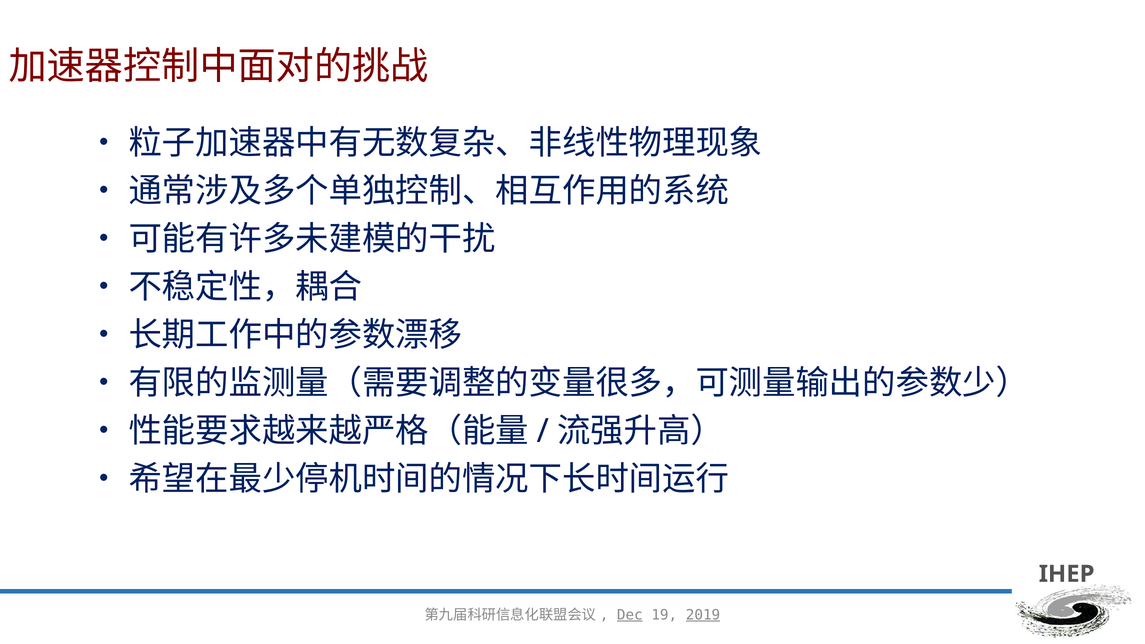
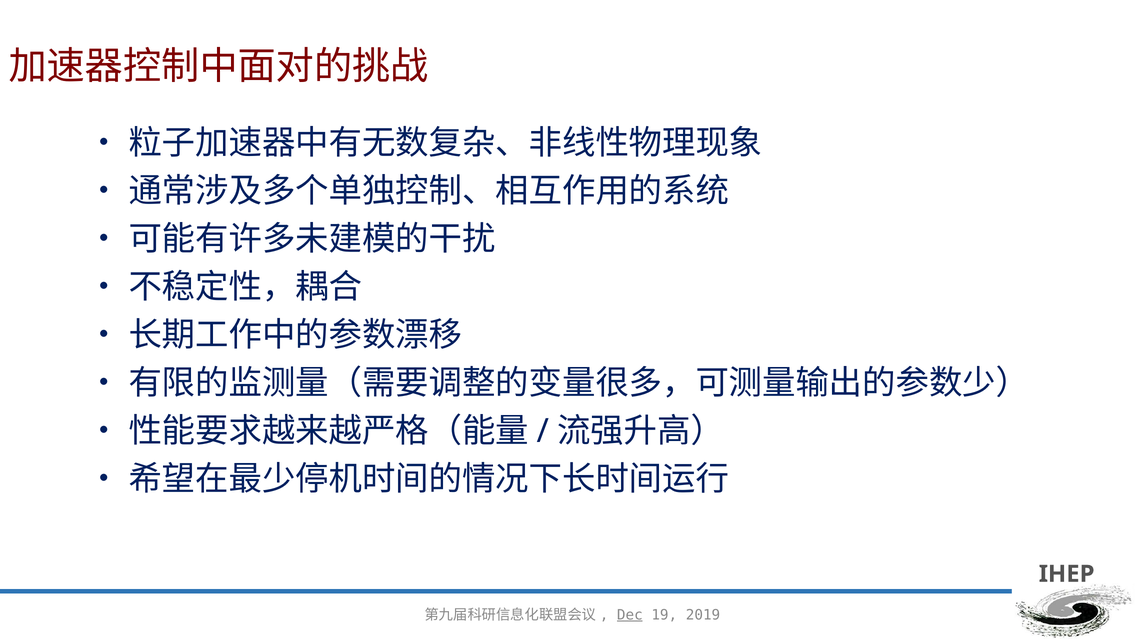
2019 underline: present -> none
